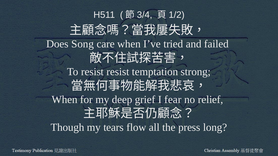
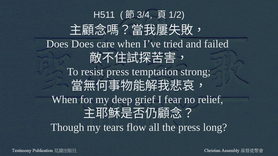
Does Song: Song -> Does
resist resist: resist -> press
